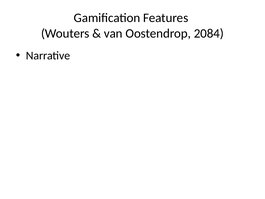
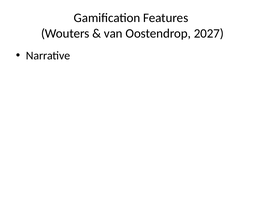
2084: 2084 -> 2027
